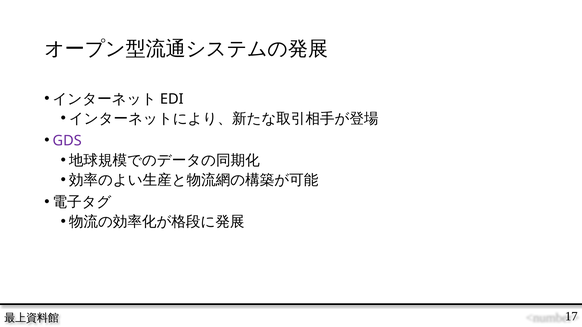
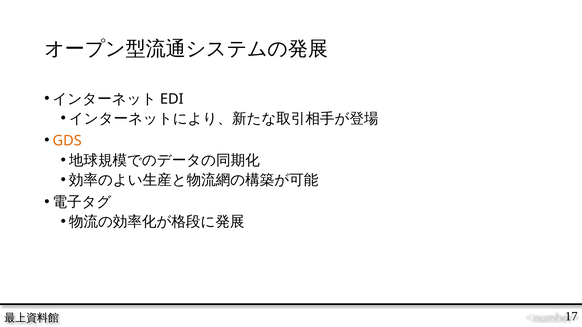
GDS colour: purple -> orange
